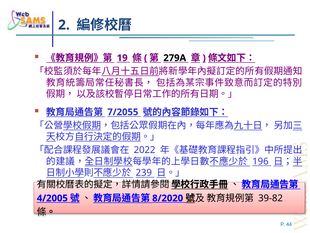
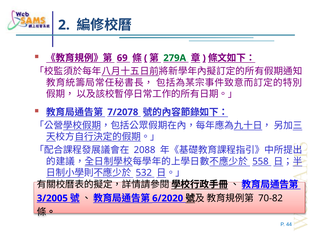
19: 19 -> 69
279A colour: black -> green
7/2055: 7/2055 -> 7/2078
2022: 2022 -> 2088
196: 196 -> 558
239: 239 -> 532
4/2005: 4/2005 -> 3/2005
8/2020: 8/2020 -> 6/2020
39-82: 39-82 -> 70-82
